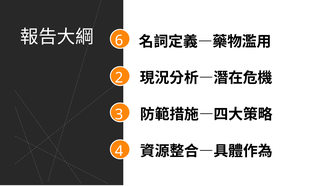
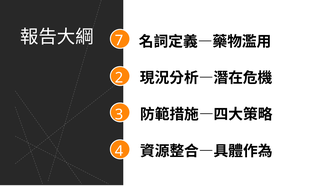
6: 6 -> 7
